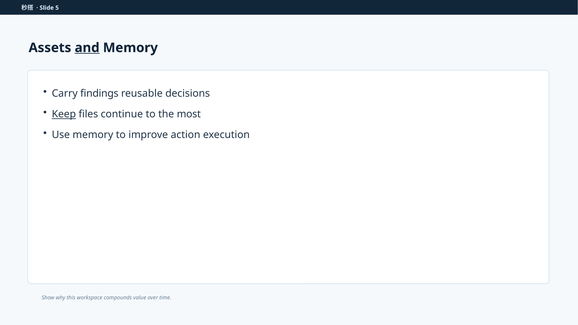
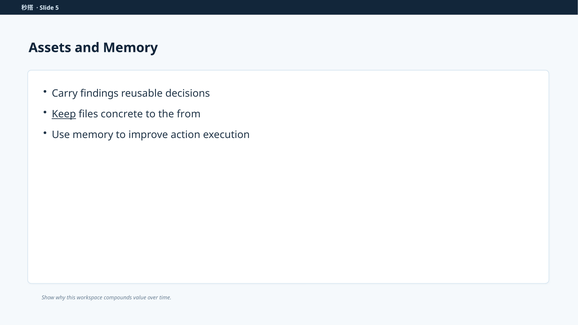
and underline: present -> none
continue: continue -> concrete
most: most -> from
